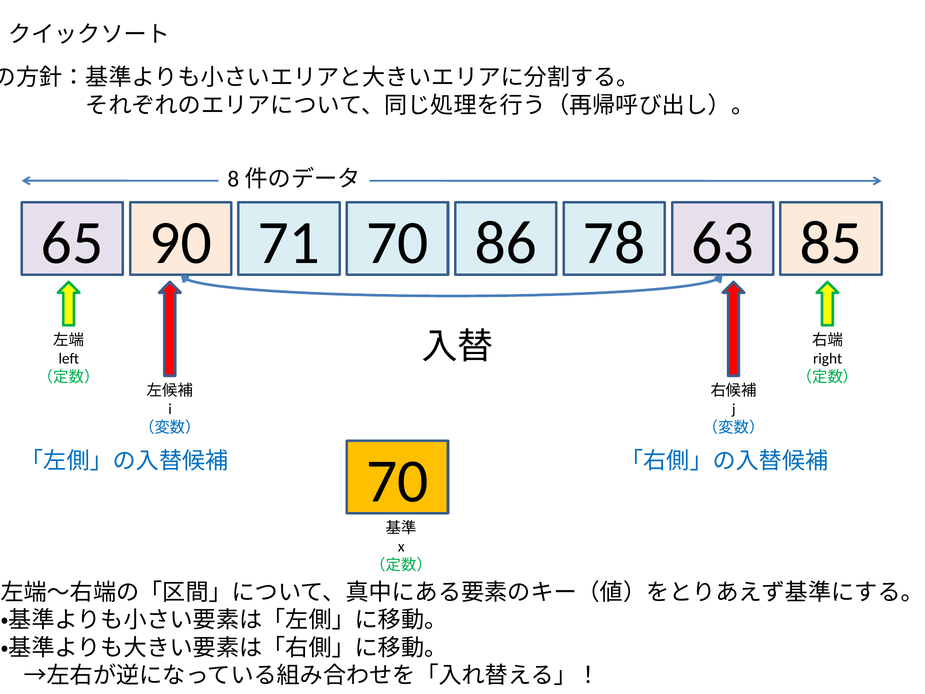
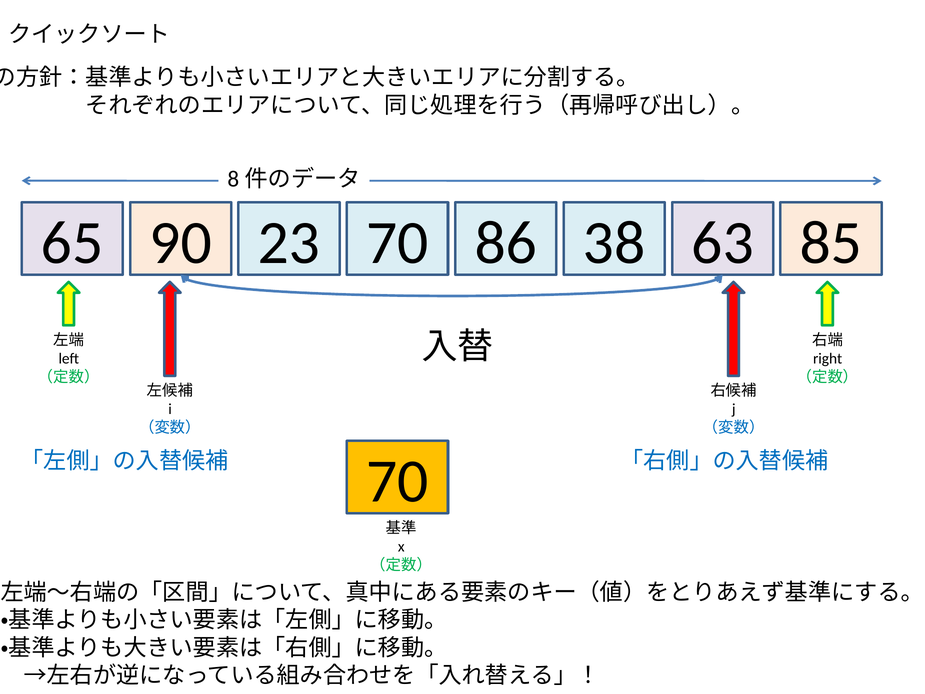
71: 71 -> 23
78: 78 -> 38
